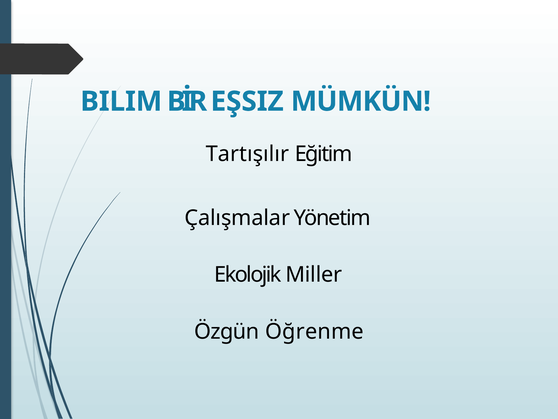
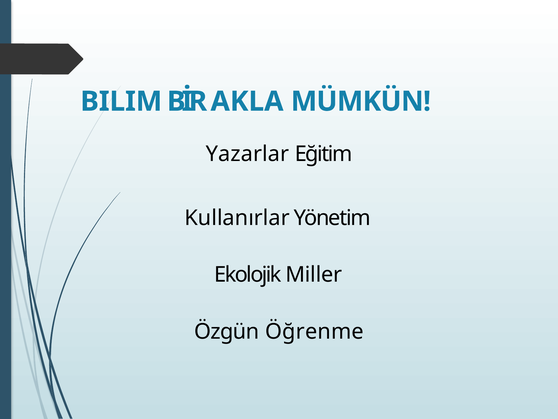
EŞSIZ: EŞSIZ -> AKLA
Tartışılır: Tartışılır -> Yazarlar
Çalışmalar: Çalışmalar -> Kullanırlar
